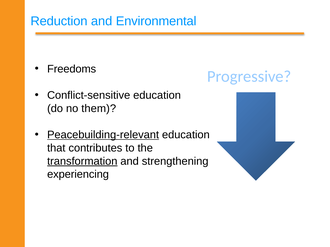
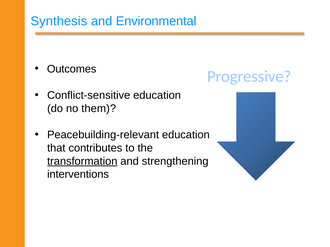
Reduction: Reduction -> Synthesis
Freedoms: Freedoms -> Outcomes
Peacebuilding-relevant underline: present -> none
experiencing: experiencing -> interventions
